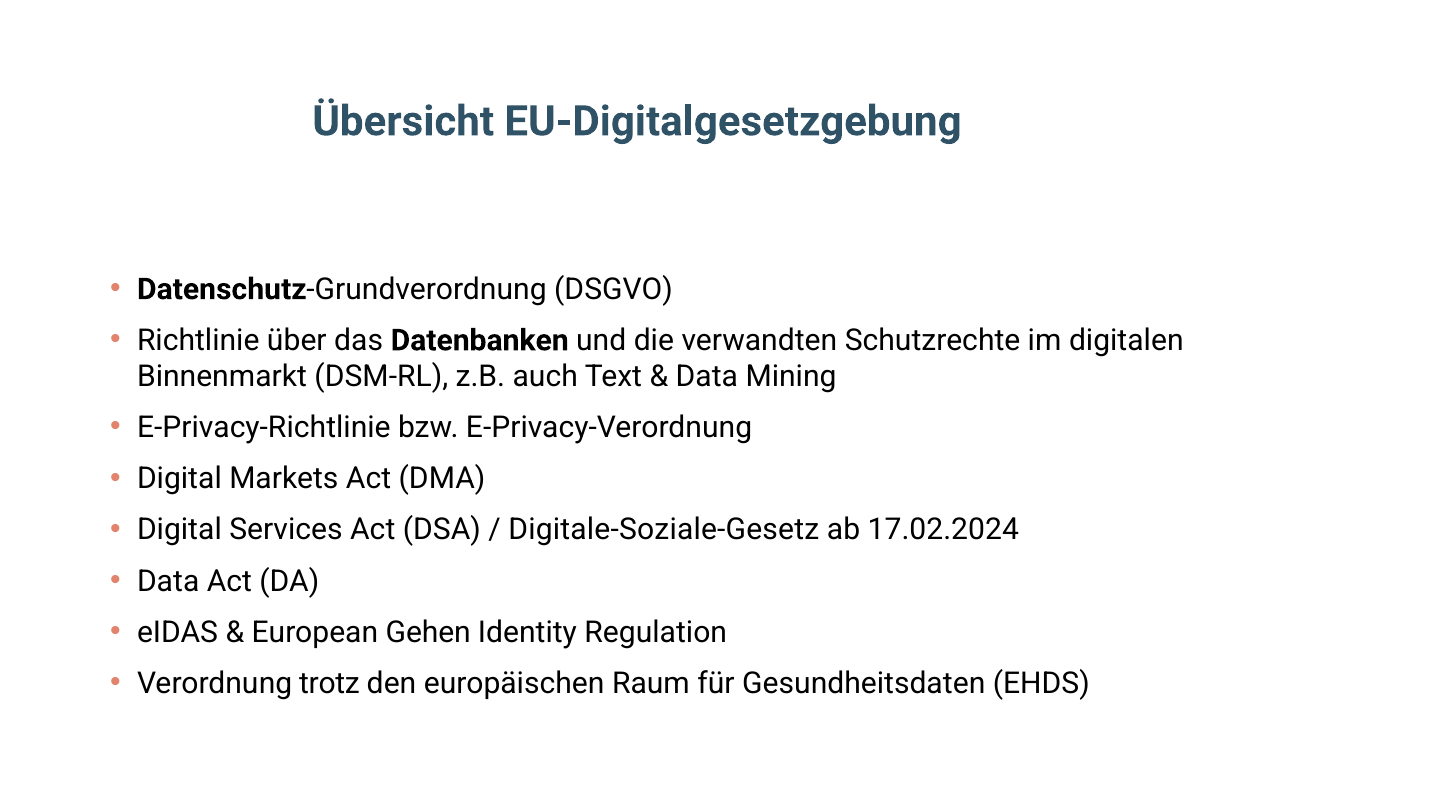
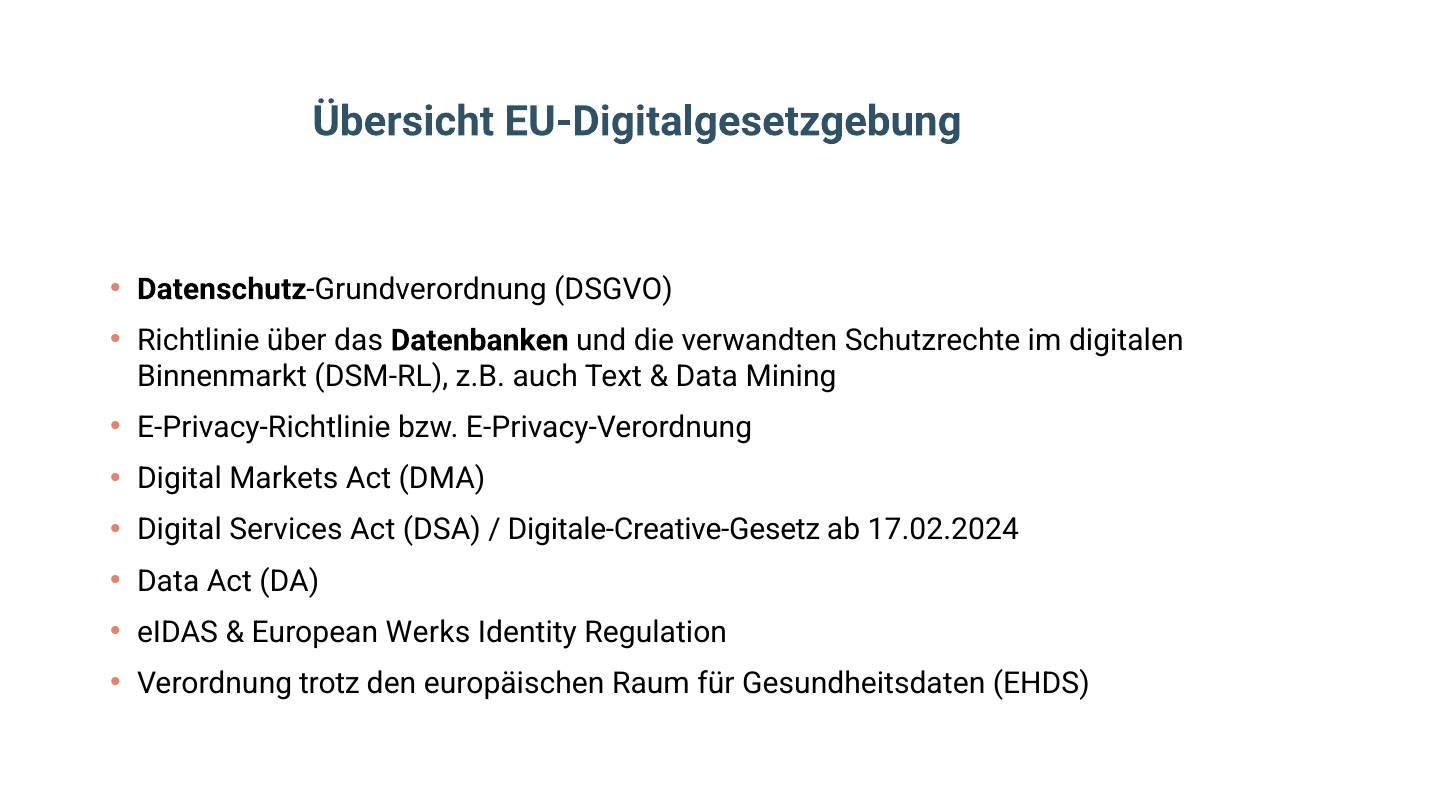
Digitale-Soziale-Gesetz: Digitale-Soziale-Gesetz -> Digitale-Creative-Gesetz
Gehen: Gehen -> Werks
